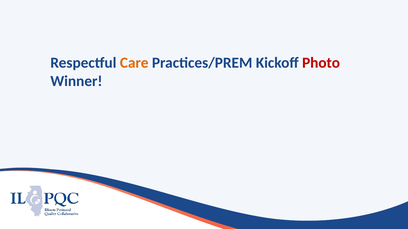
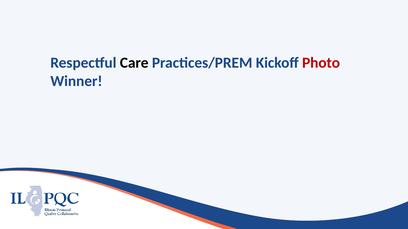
Care colour: orange -> black
